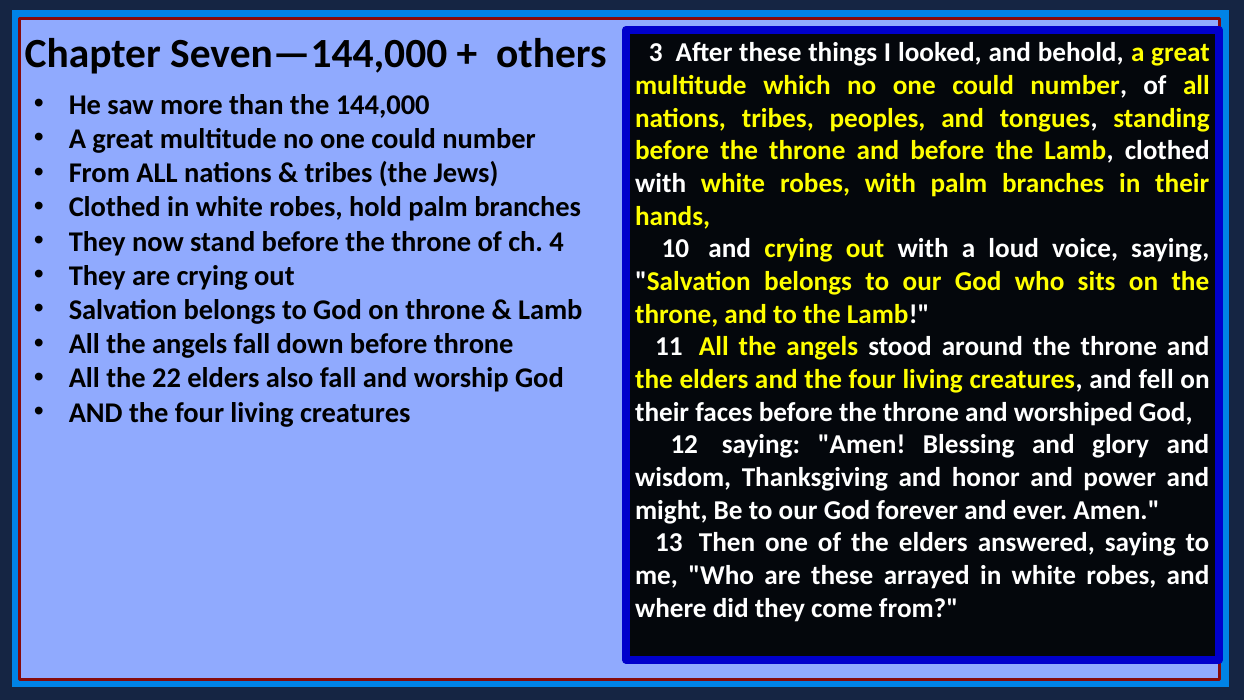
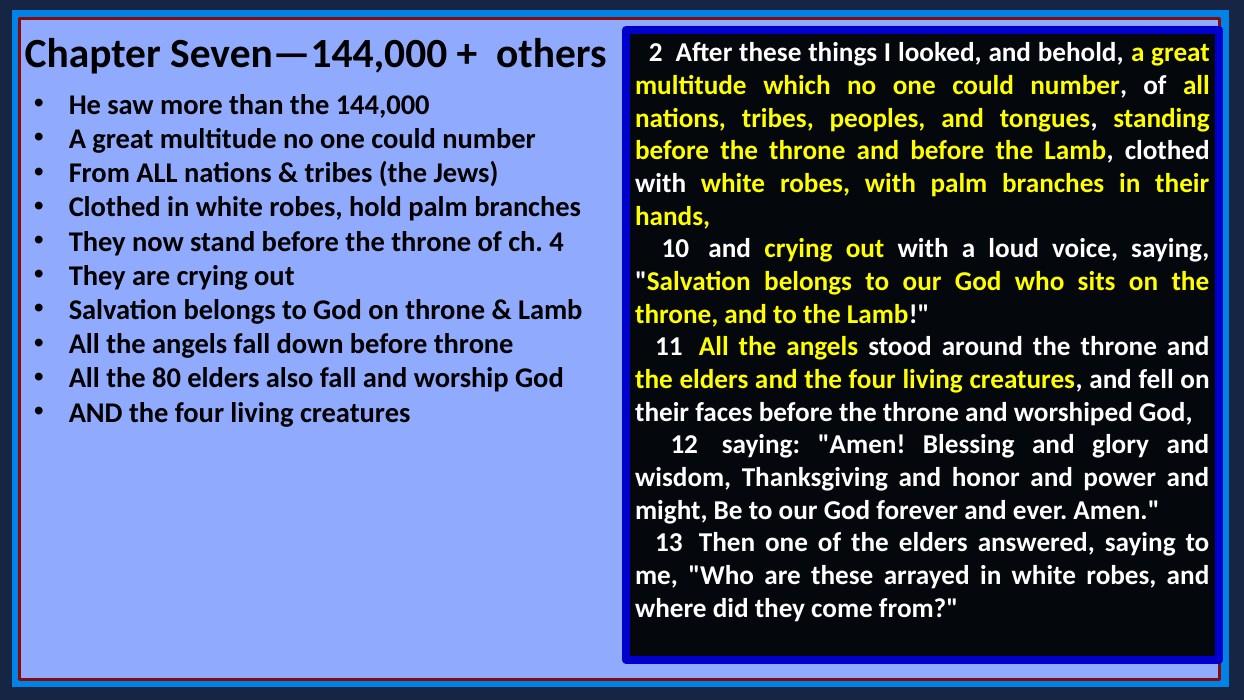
3: 3 -> 2
22: 22 -> 80
